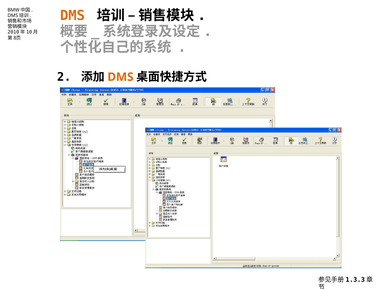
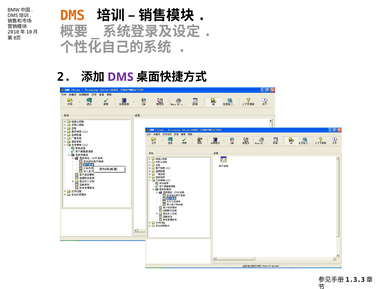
DMS at (120, 77) colour: orange -> purple
